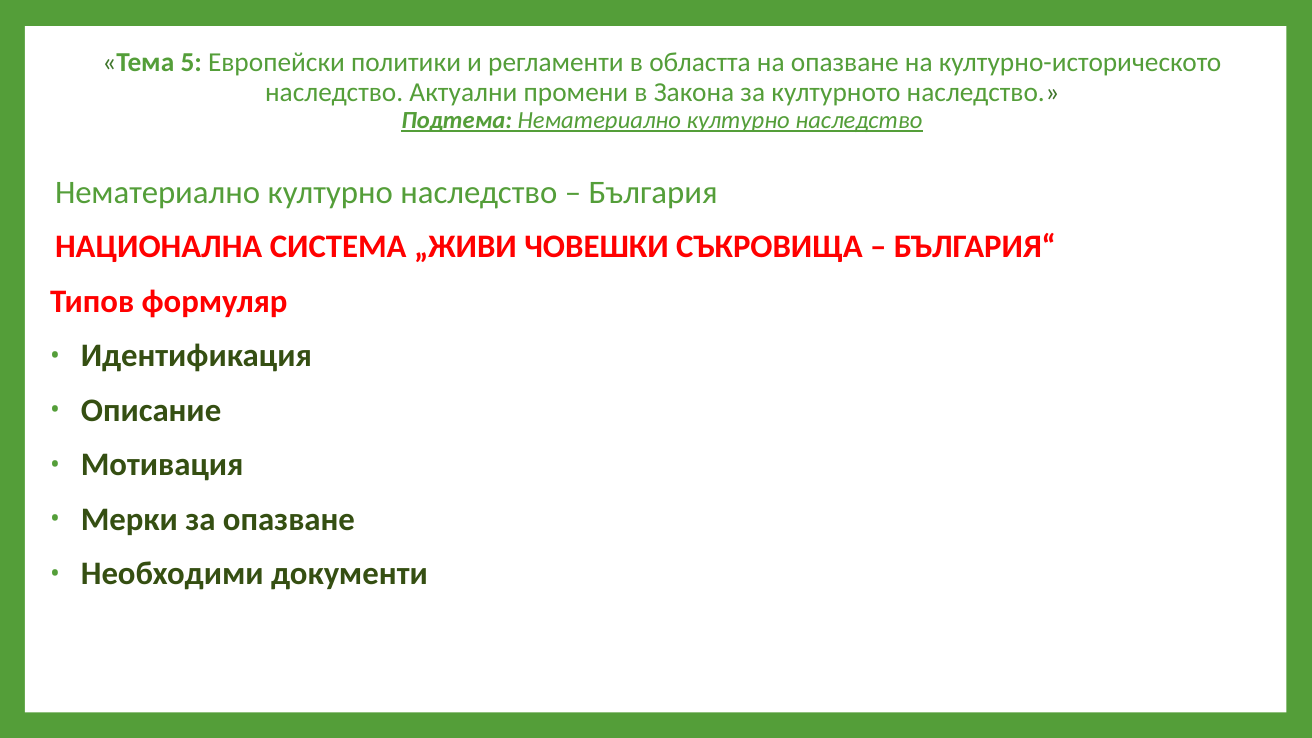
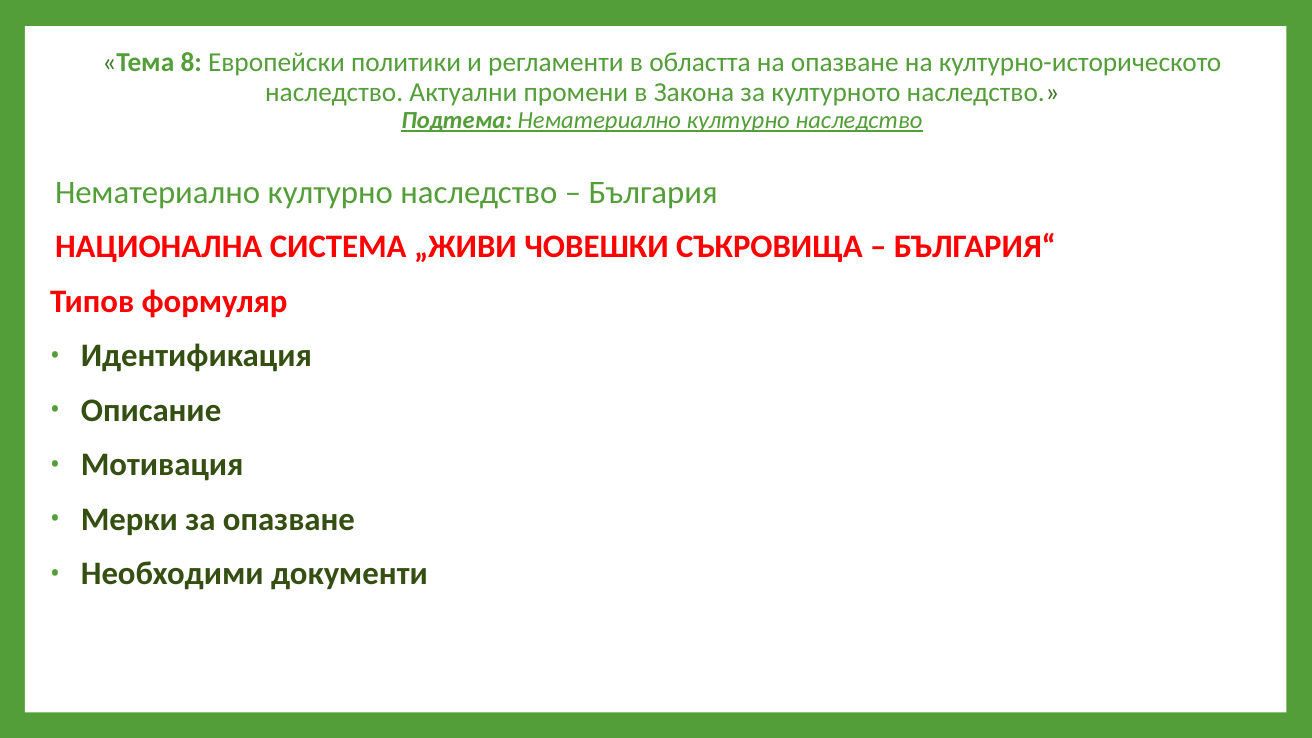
5: 5 -> 8
